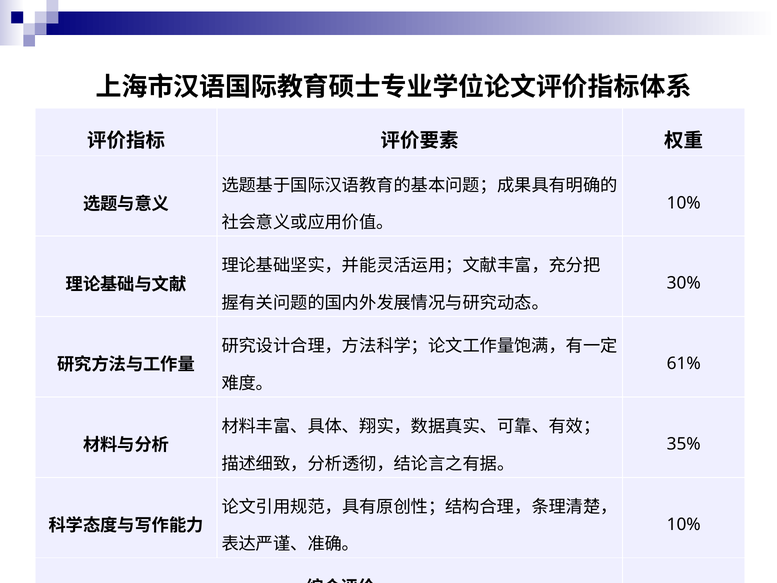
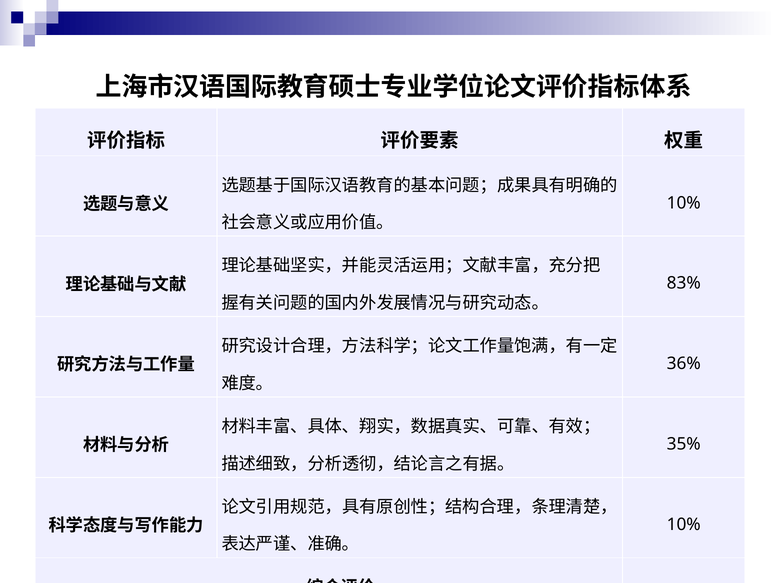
30%: 30% -> 83%
61%: 61% -> 36%
